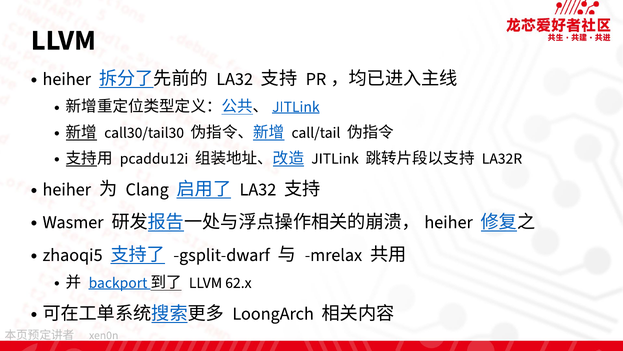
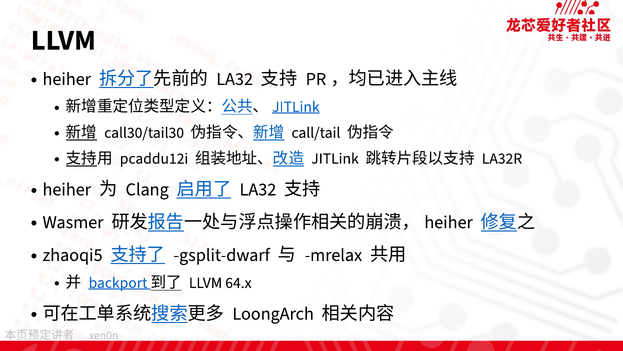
62.x: 62.x -> 64.x
